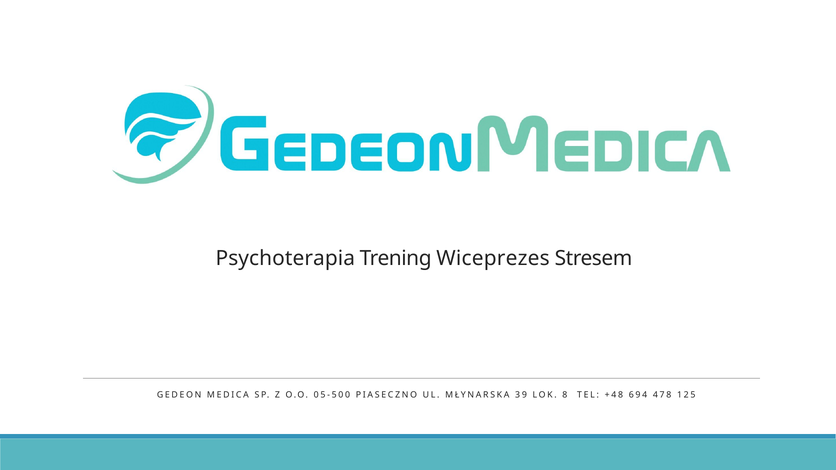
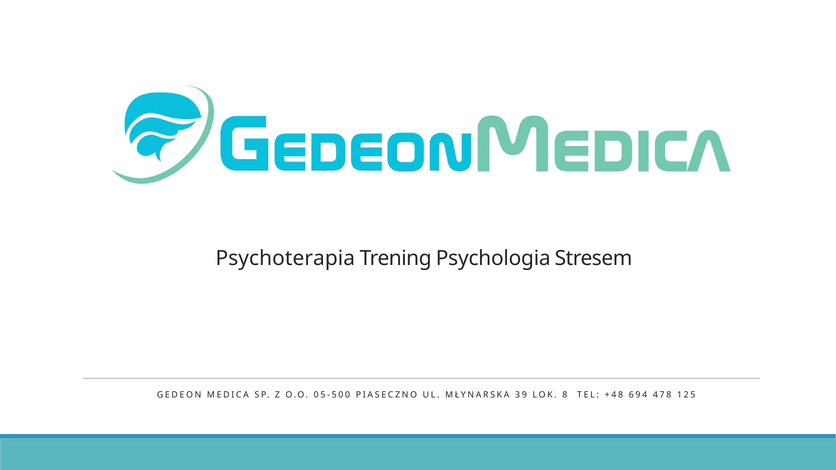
Wiceprezes: Wiceprezes -> Psychologia
